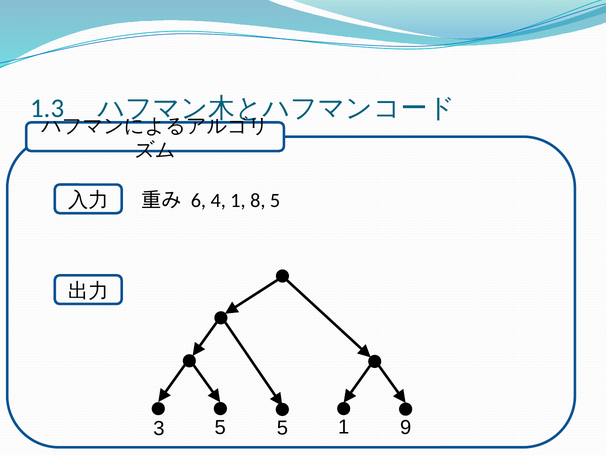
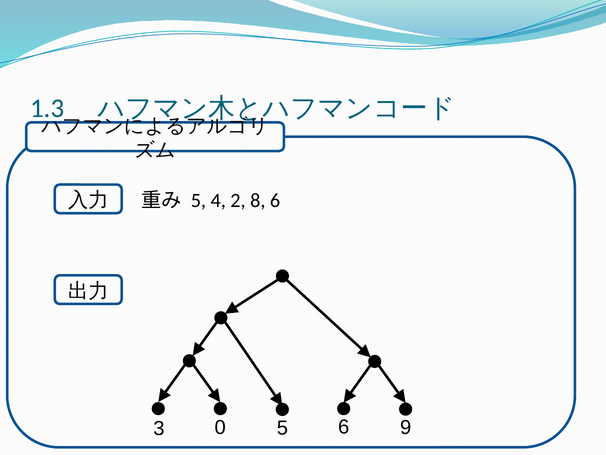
6 at (198, 200): 6 -> 5
4 1: 1 -> 2
8 5: 5 -> 6
3 5: 5 -> 0
5 1: 1 -> 6
